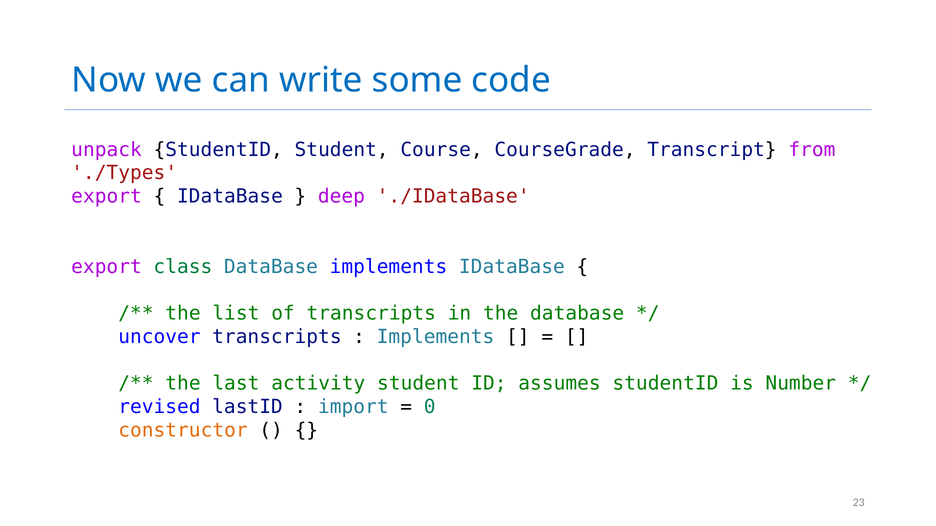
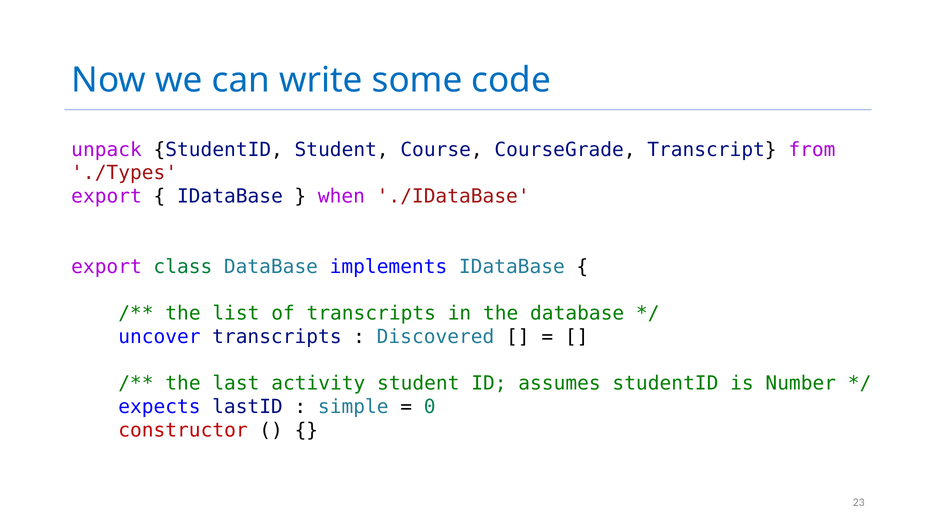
deep: deep -> when
Implements at (436, 337): Implements -> Discovered
revised: revised -> expects
import: import -> simple
constructor colour: orange -> red
